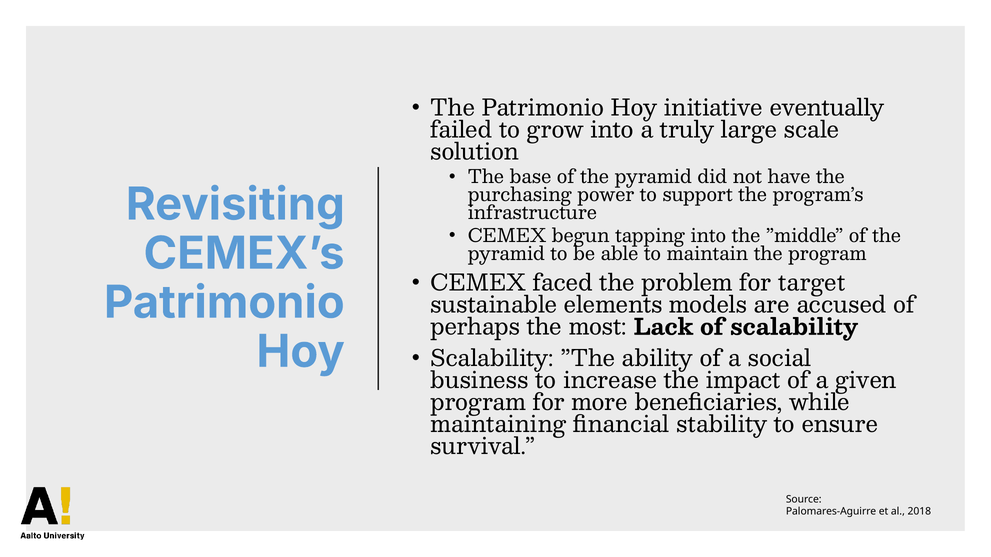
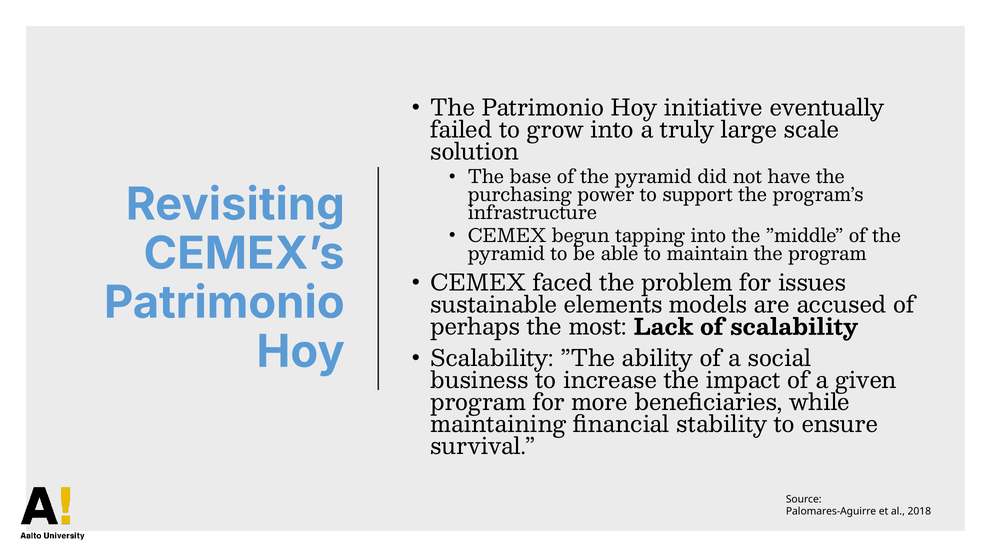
target: target -> issues
